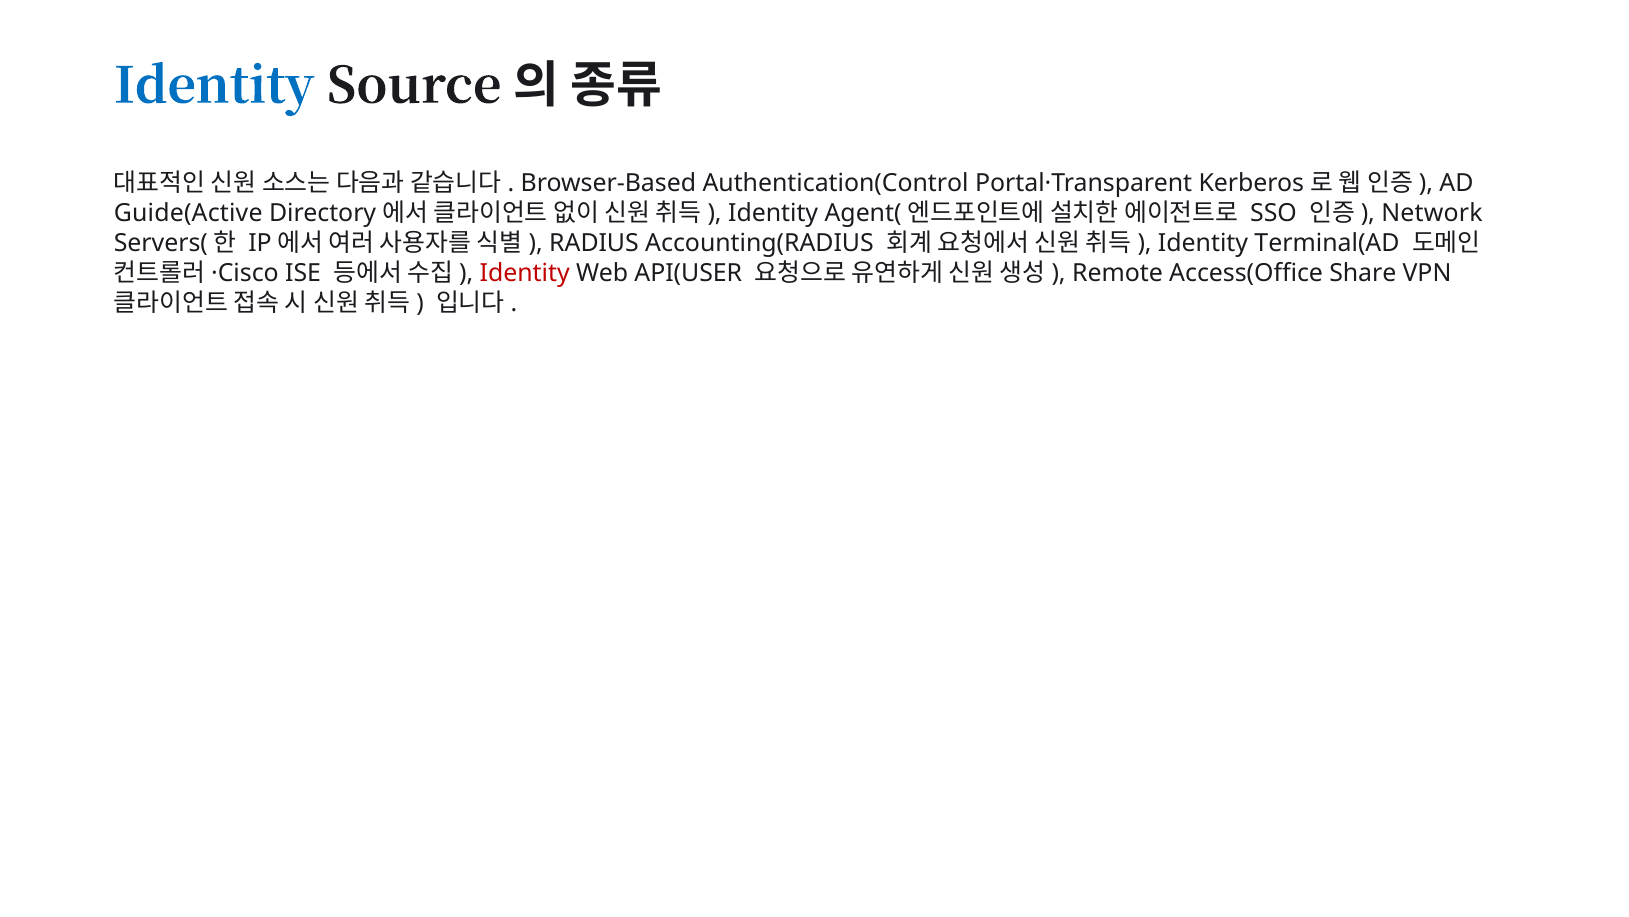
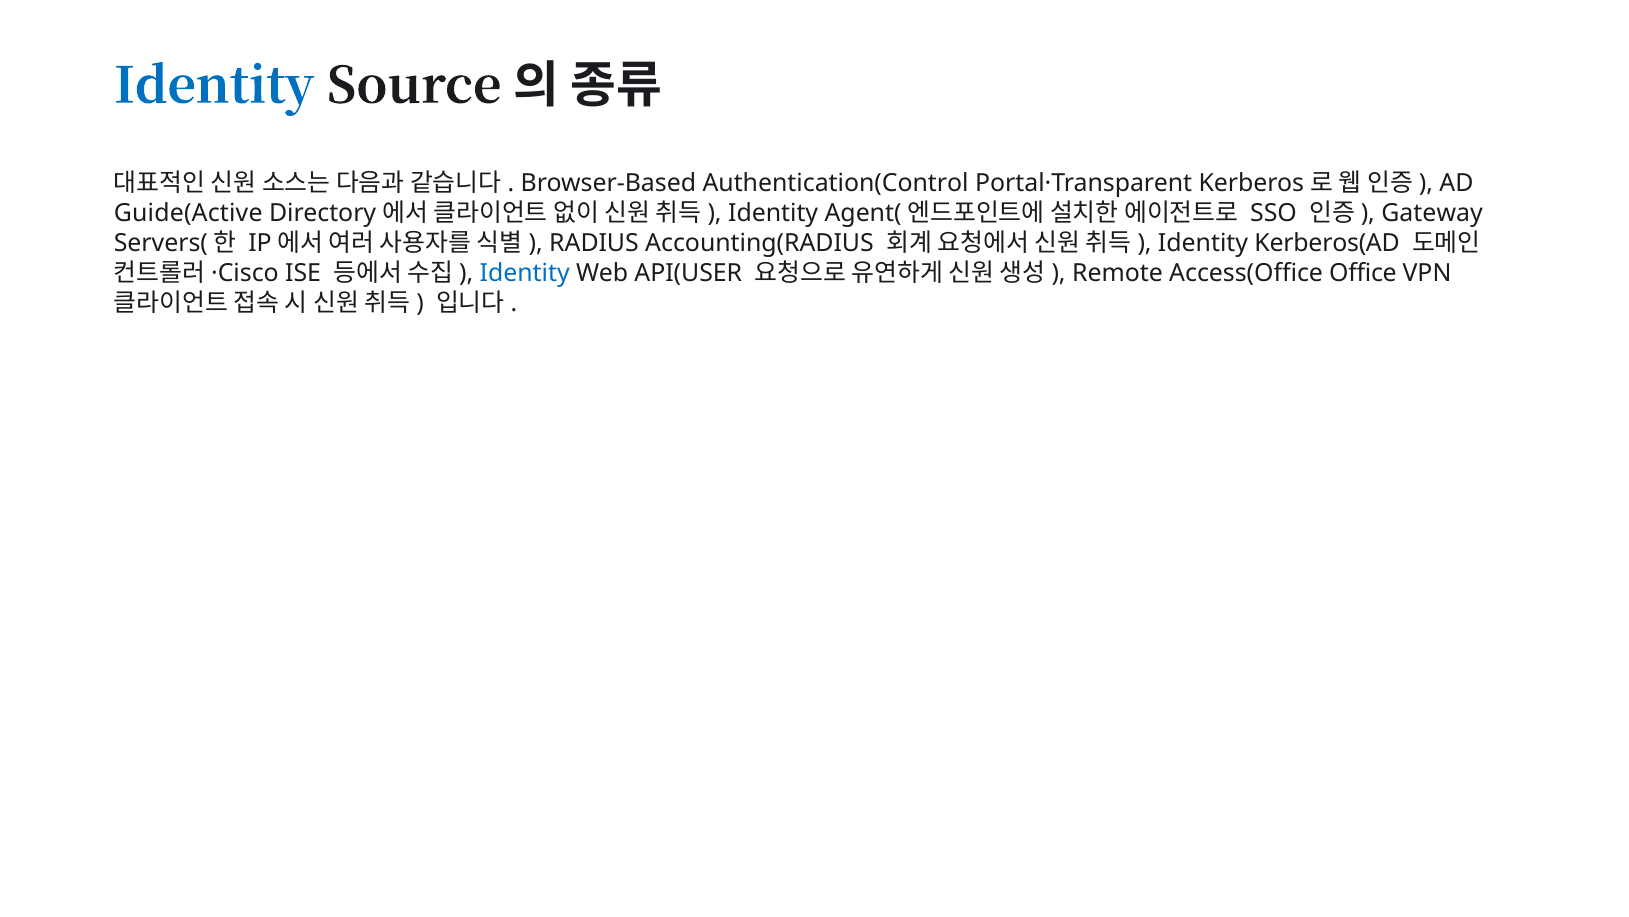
Network: Network -> Gateway
Terminal(AD: Terminal(AD -> Kerberos(AD
Identity at (525, 273) colour: red -> blue
Share: Share -> Office
